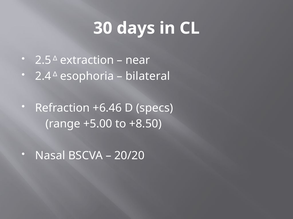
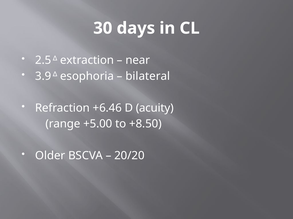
2.4: 2.4 -> 3.9
specs: specs -> acuity
Nasal: Nasal -> Older
